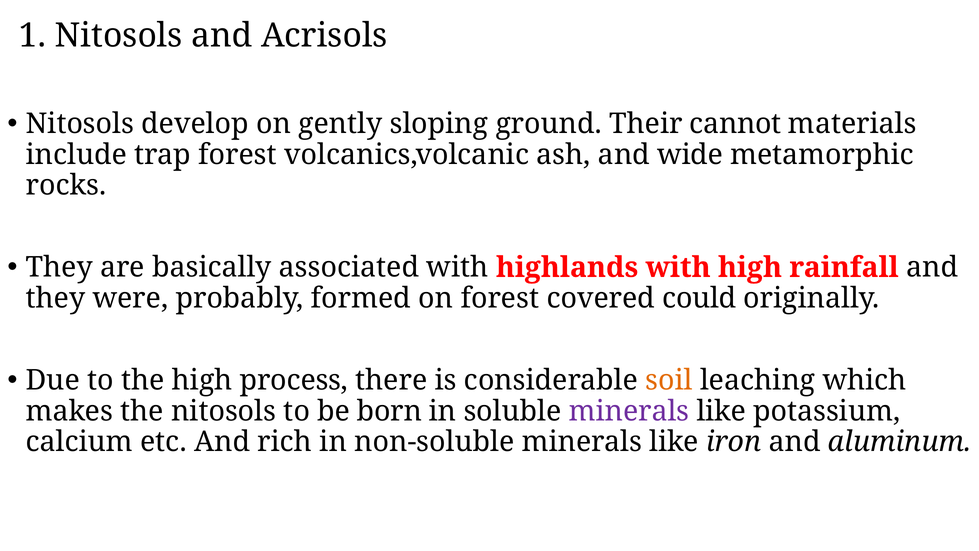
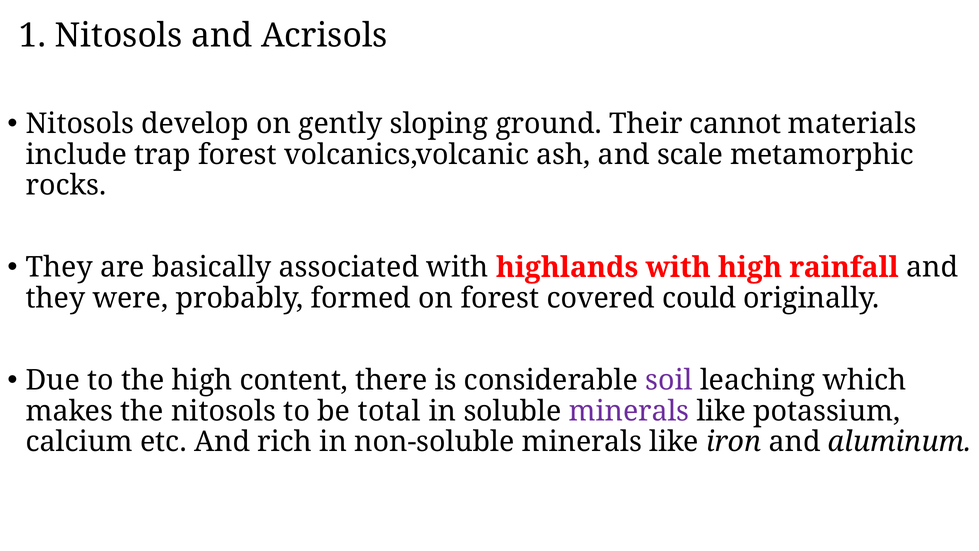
wide: wide -> scale
process: process -> content
soil colour: orange -> purple
born: born -> total
